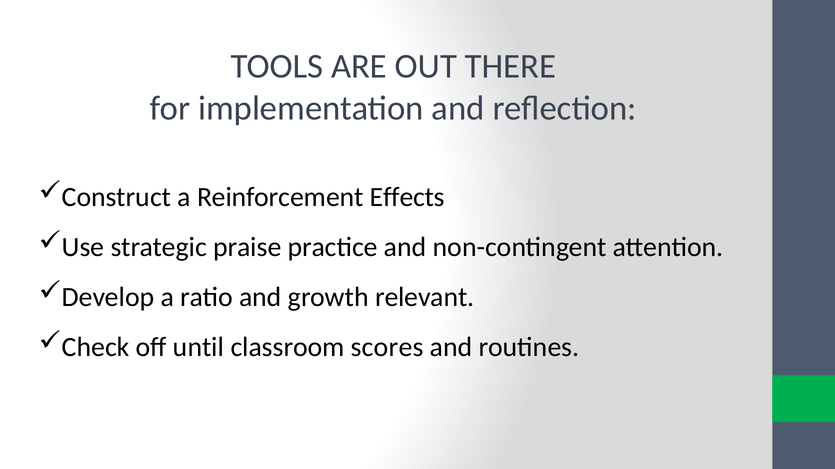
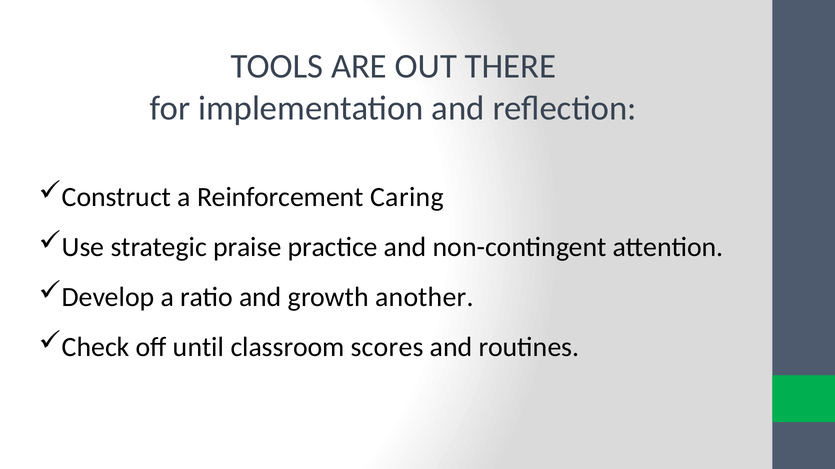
Effects: Effects -> Caring
relevant: relevant -> another
